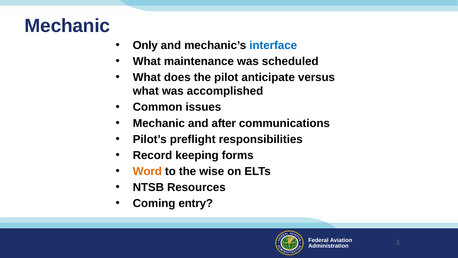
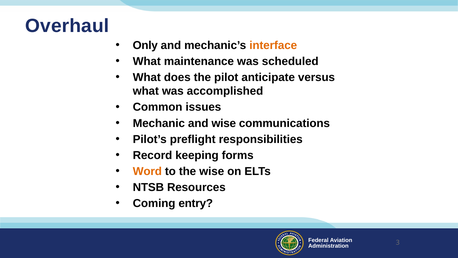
Mechanic at (67, 26): Mechanic -> Overhaul
interface colour: blue -> orange
and after: after -> wise
